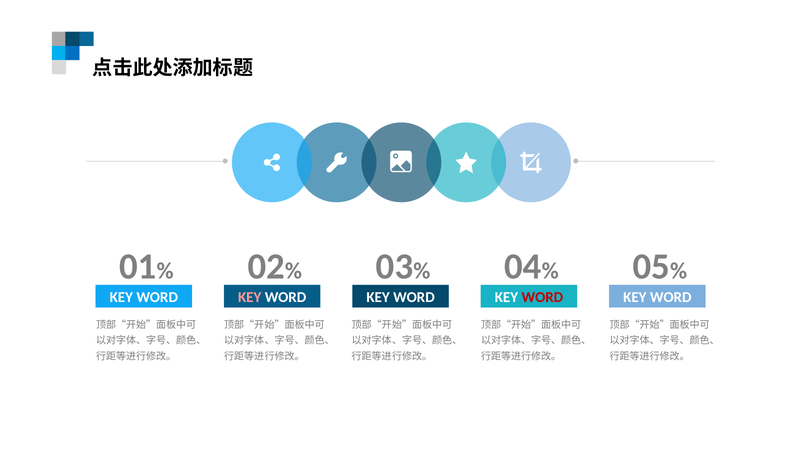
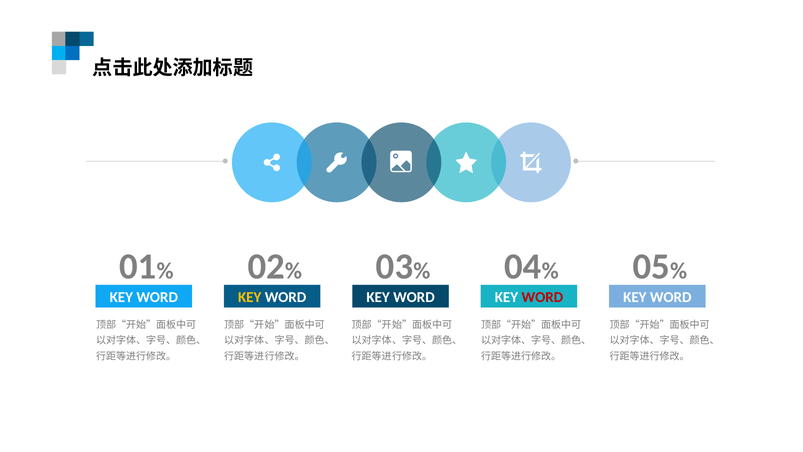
KEY at (250, 297) colour: pink -> yellow
